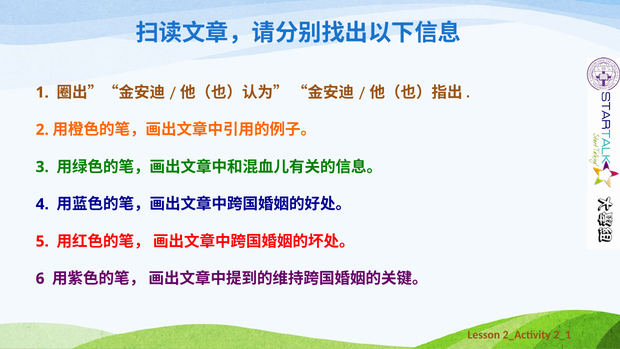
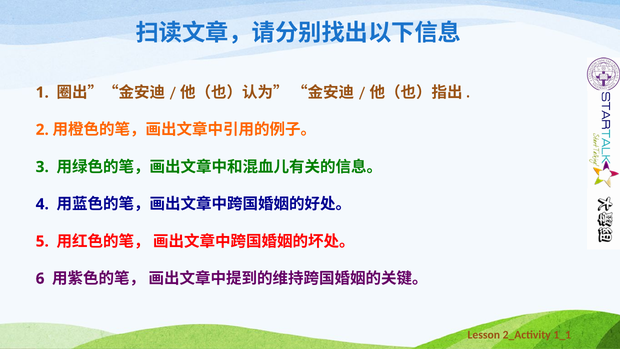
2_1: 2_1 -> 1_1
